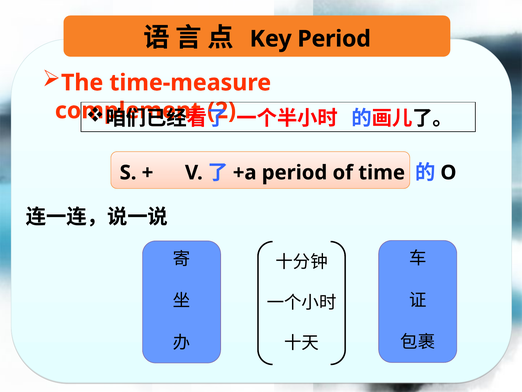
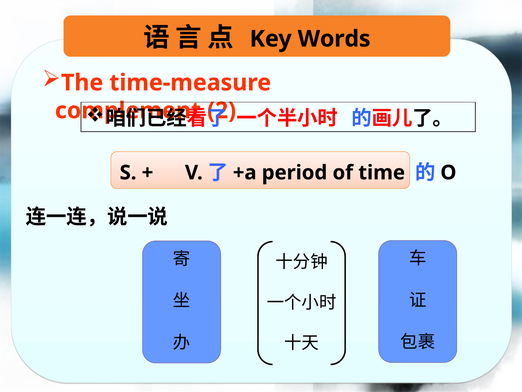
Key Period: Period -> Words
